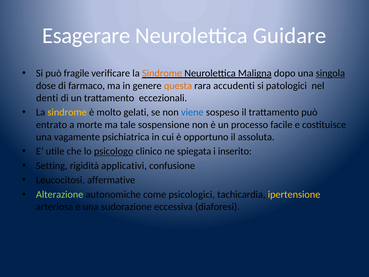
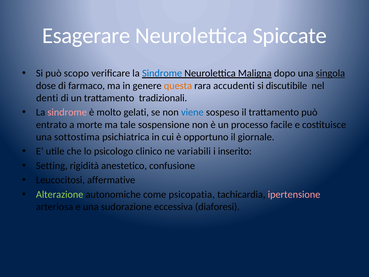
Guidare: Guidare -> Spiccate
fragile: fragile -> scopo
Sindrome at (162, 73) colour: orange -> blue
patologici: patologici -> discutibile
eccezionali: eccezionali -> tradizionali
sindrome at (67, 112) colour: yellow -> pink
vagamente: vagamente -> sottostima
assoluta: assoluta -> giornale
psicologo underline: present -> none
spiegata: spiegata -> variabili
applicativi: applicativi -> anestetico
psicologici: psicologici -> psicopatia
ipertensione colour: yellow -> pink
